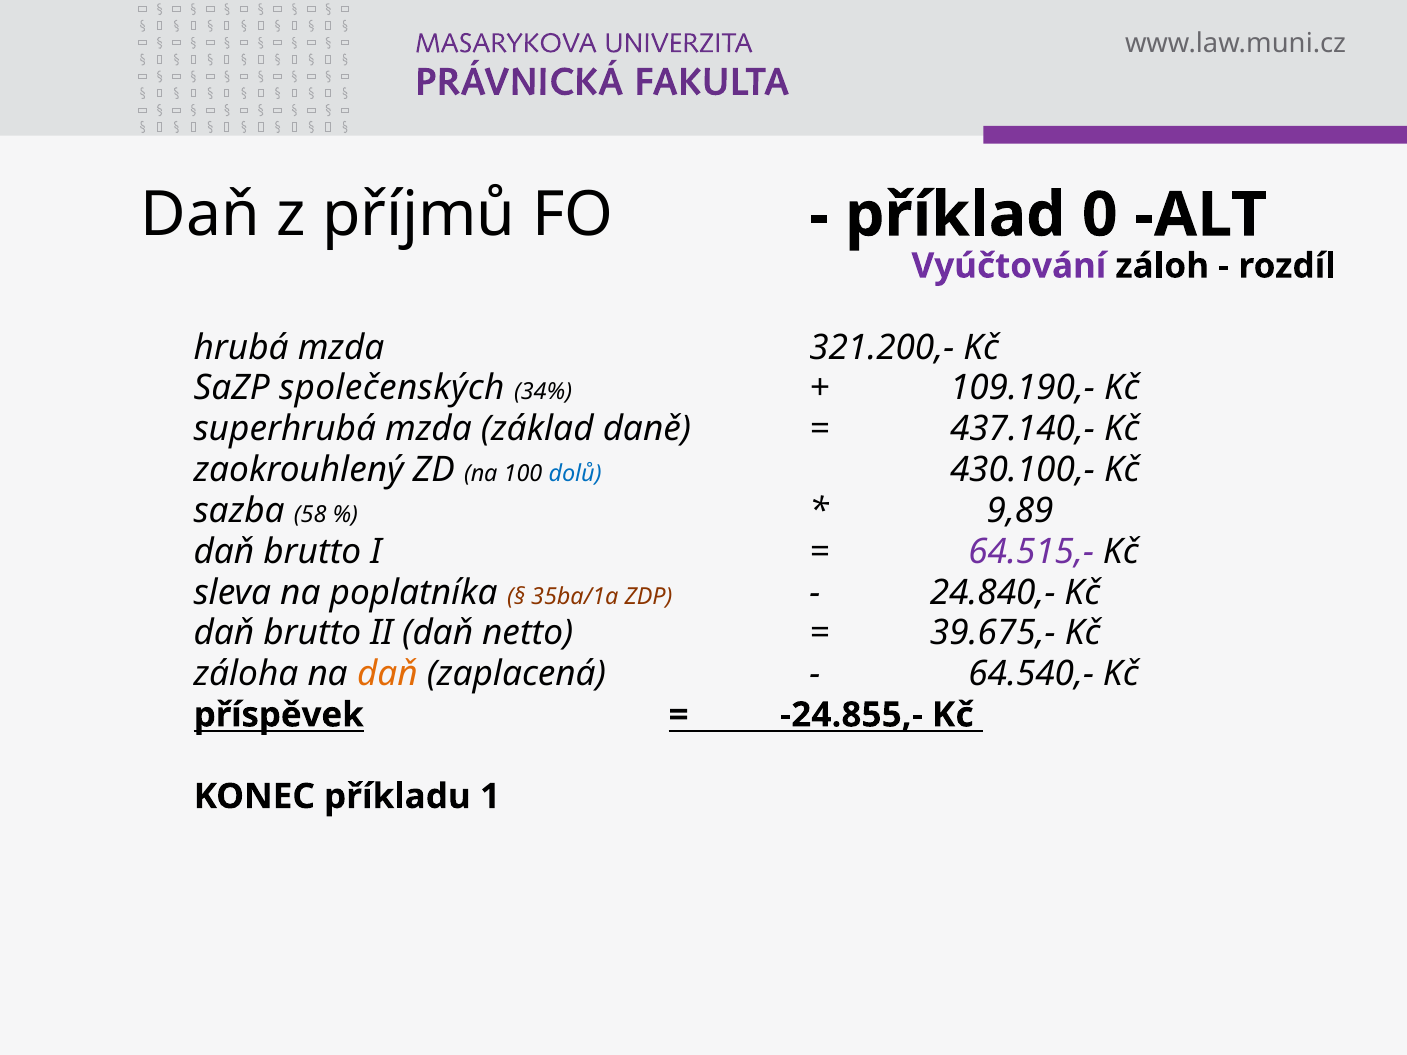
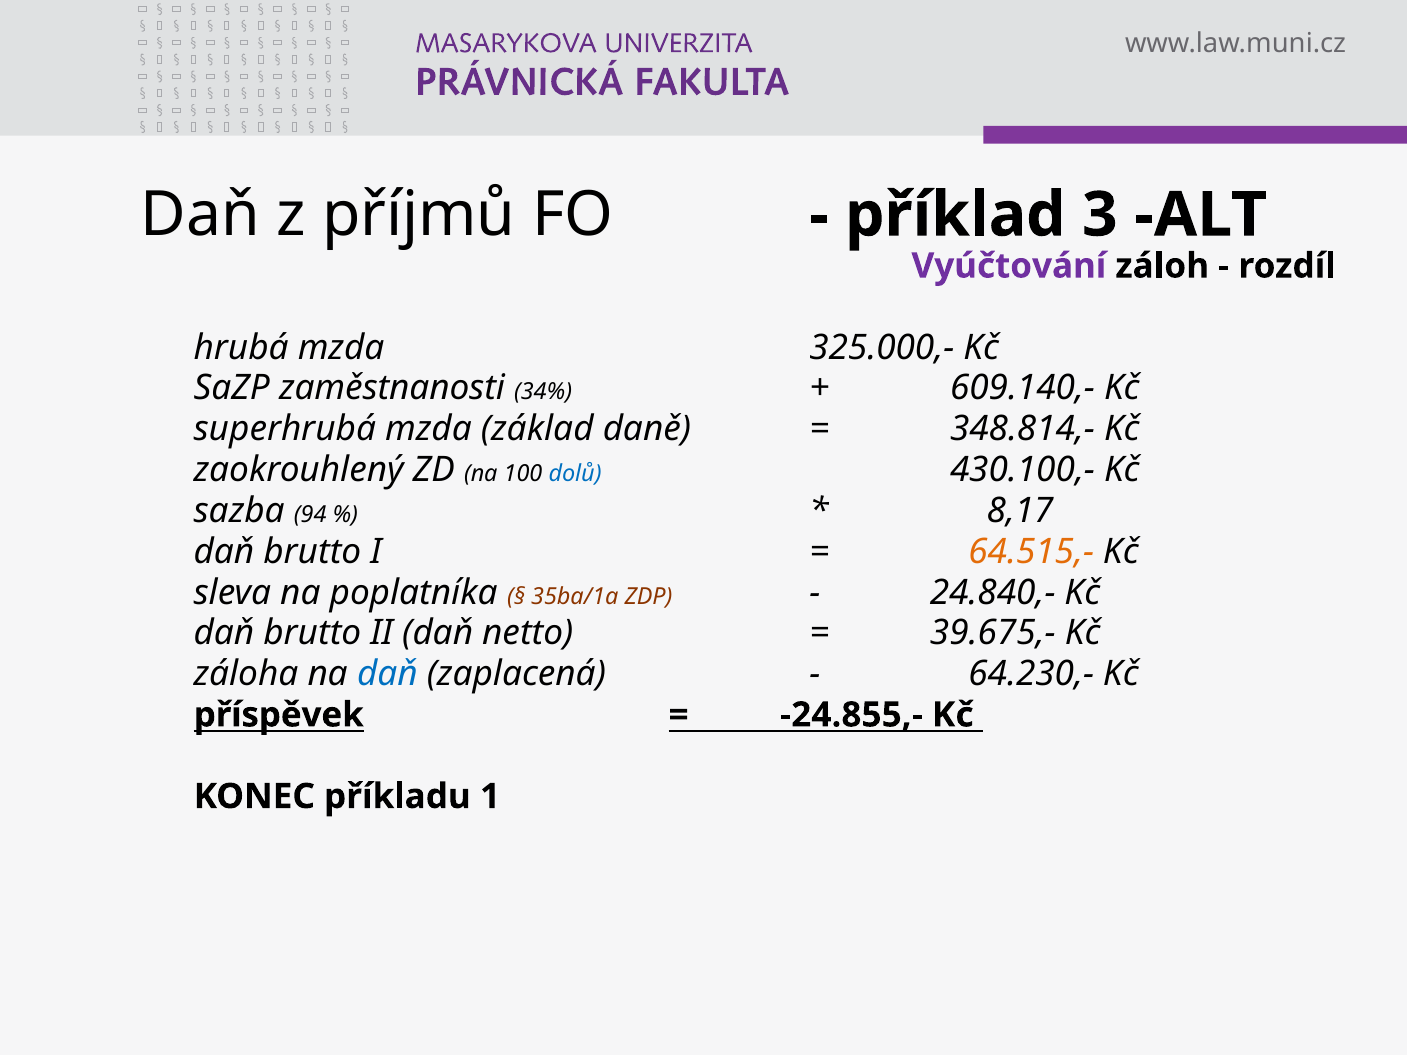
0: 0 -> 3
321.200,-: 321.200,- -> 325.000,-
společenských: společenských -> zaměstnanosti
109.190,-: 109.190,- -> 609.140,-
437.140,-: 437.140,- -> 348.814,-
58: 58 -> 94
9,89: 9,89 -> 8,17
64.515,- colour: purple -> orange
daň at (387, 674) colour: orange -> blue
64.540,-: 64.540,- -> 64.230,-
